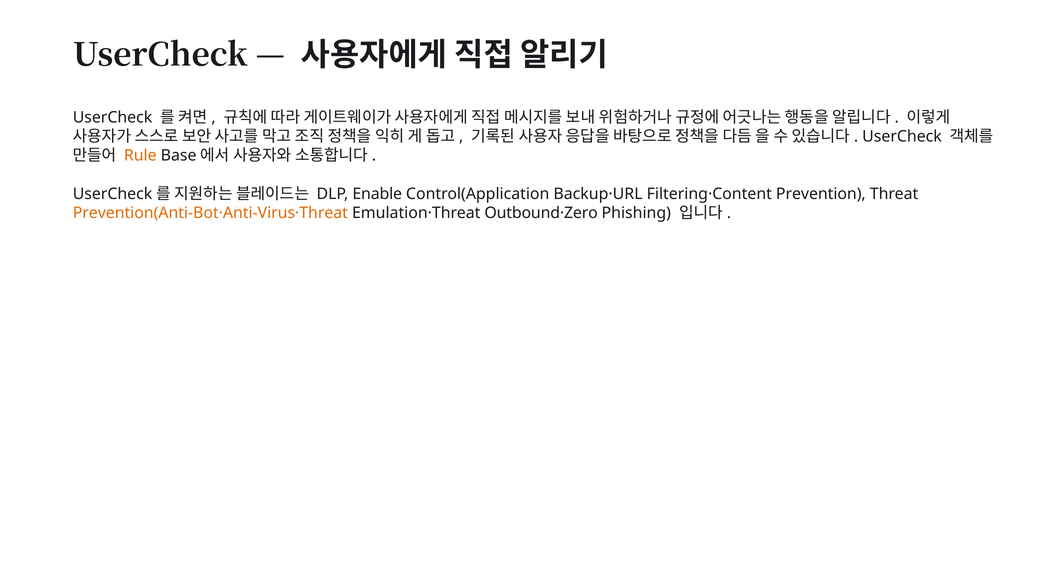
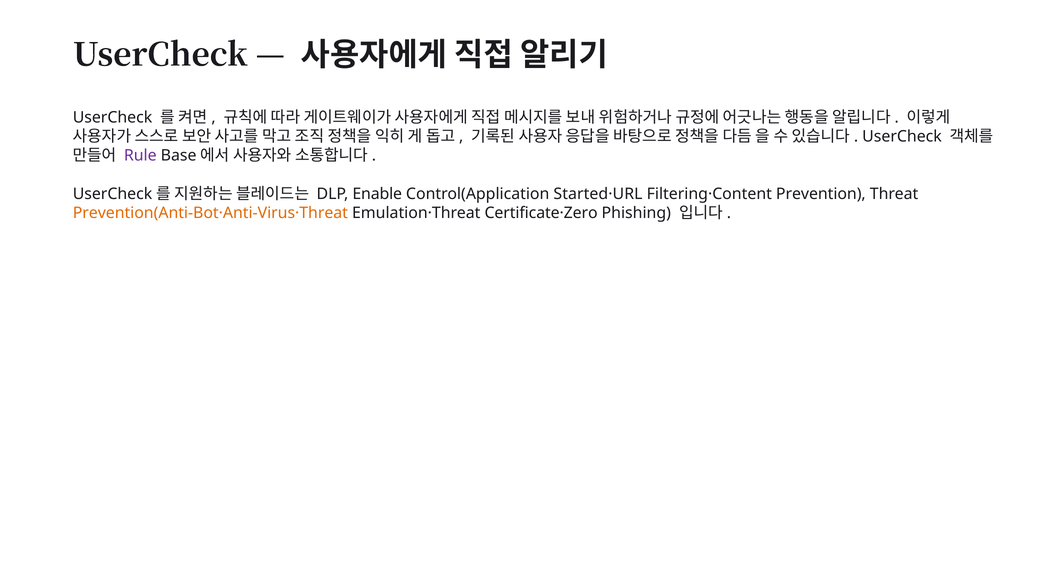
Rule colour: orange -> purple
Backup·URL: Backup·URL -> Started·URL
Outbound·Zero: Outbound·Zero -> Certificate·Zero
